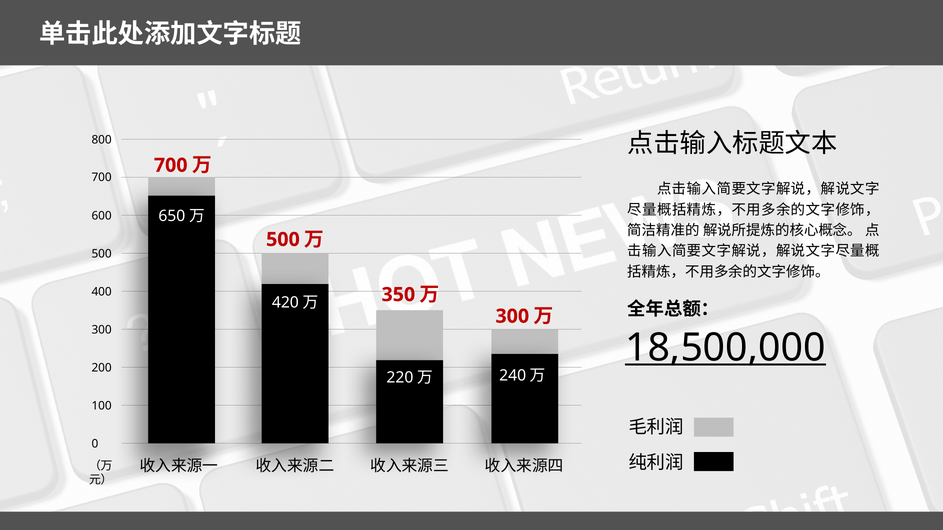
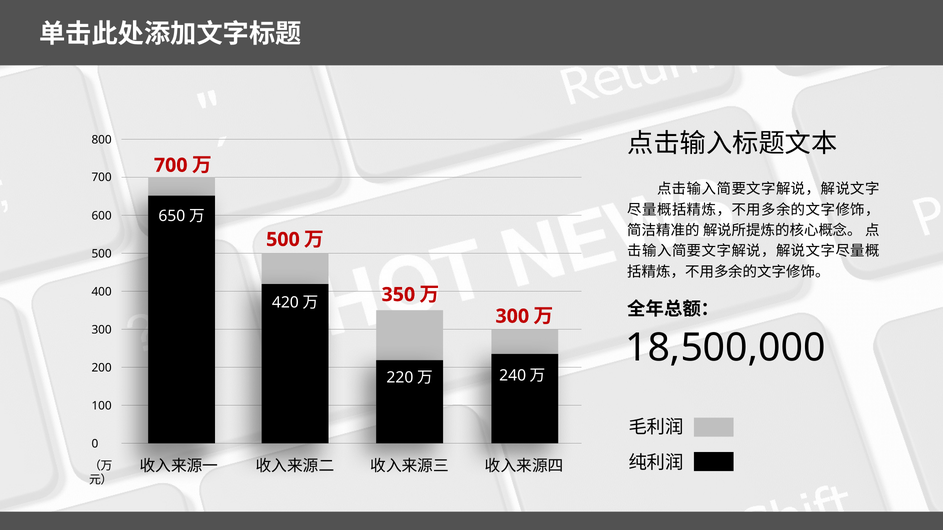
18,500,000 underline: present -> none
